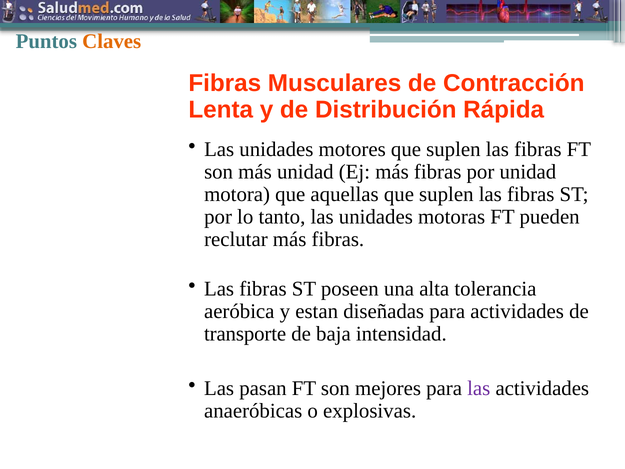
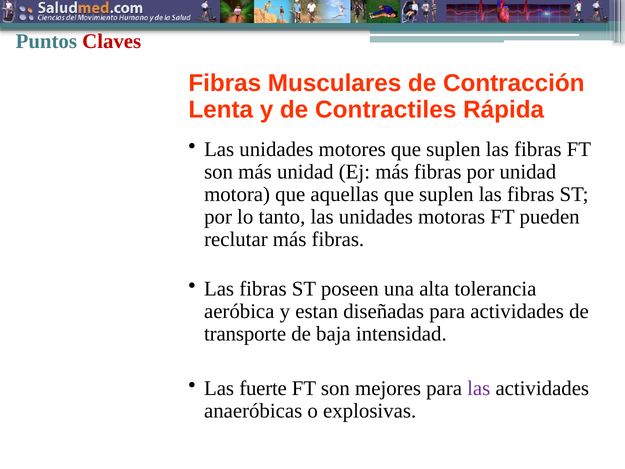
Claves colour: orange -> red
Distribución: Distribución -> Contractiles
pasan: pasan -> fuerte
